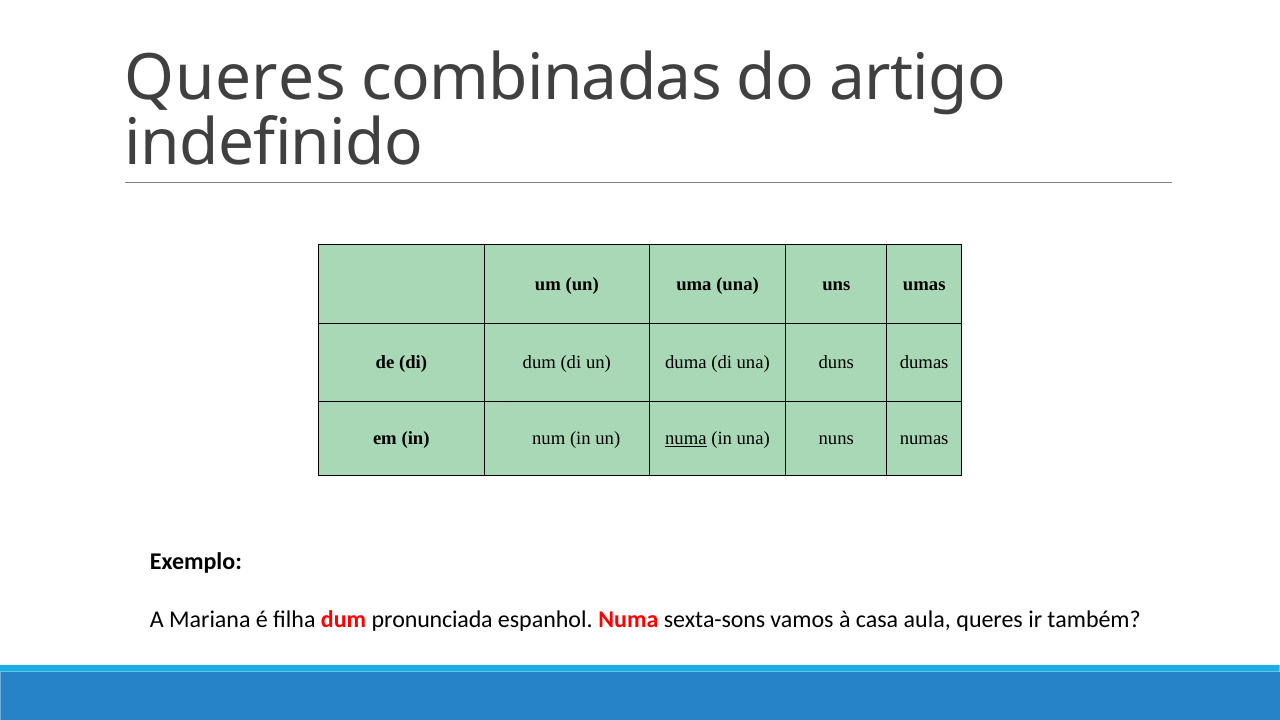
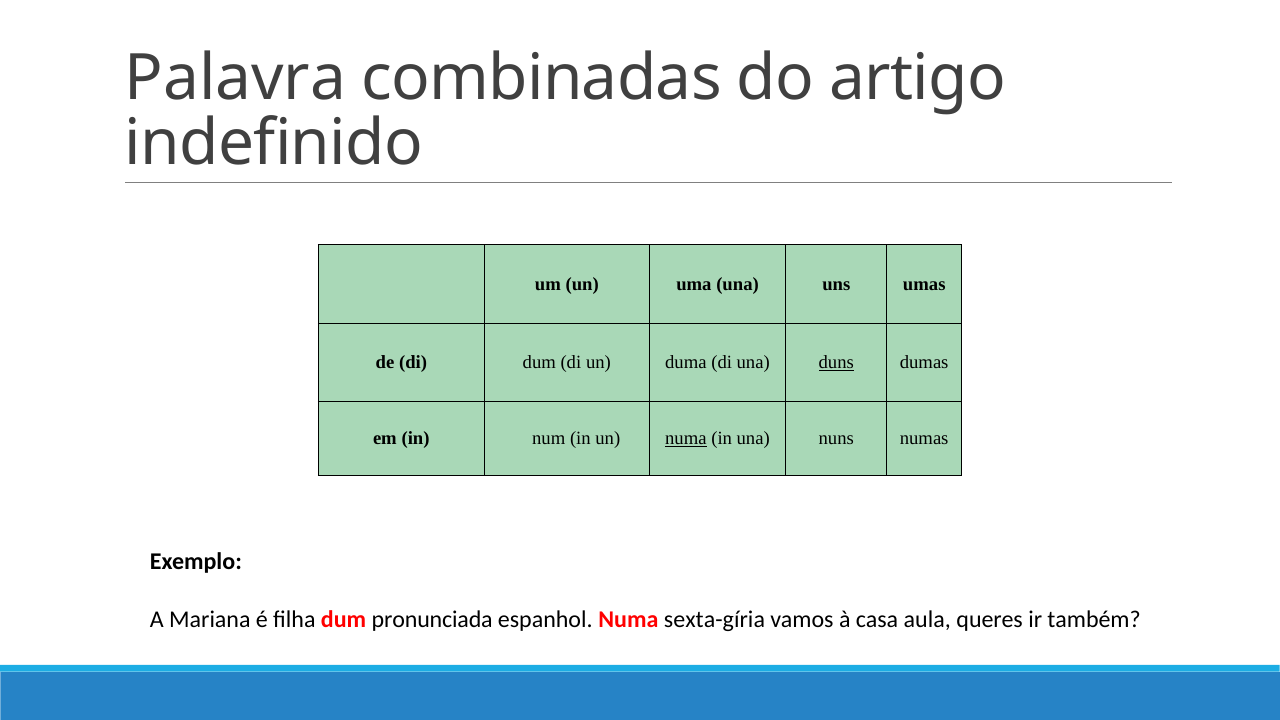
Queres at (235, 78): Queres -> Palavra
duns underline: none -> present
sexta-sons: sexta-sons -> sexta-gíria
